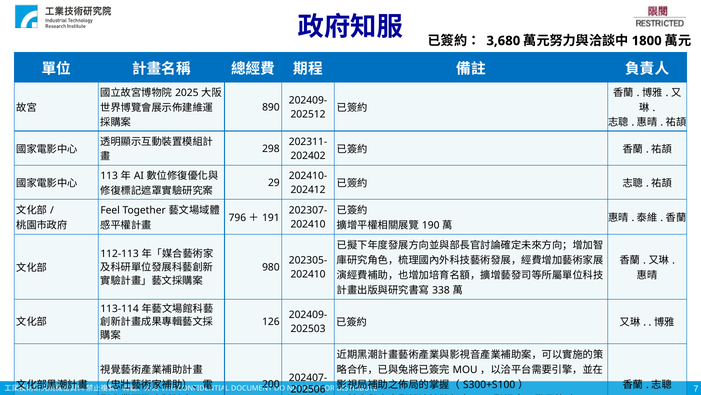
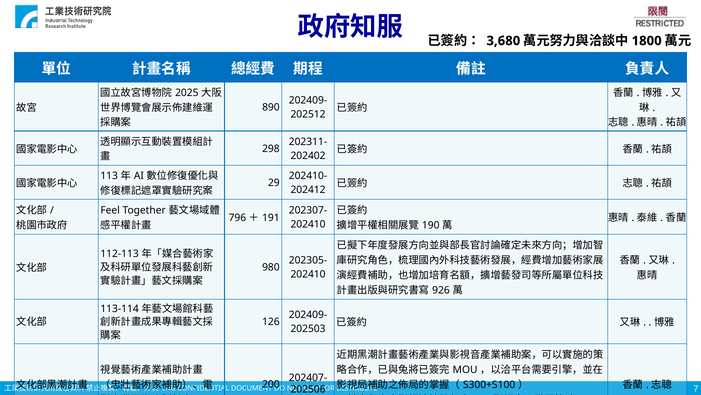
338: 338 -> 926
